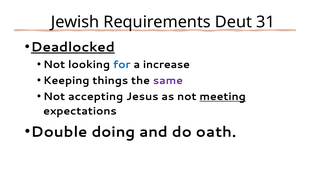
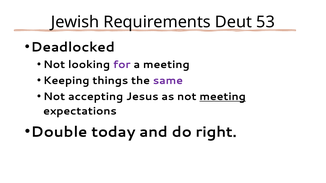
31: 31 -> 53
Deadlocked underline: present -> none
for colour: blue -> purple
a increase: increase -> meeting
doing: doing -> today
oath: oath -> right
